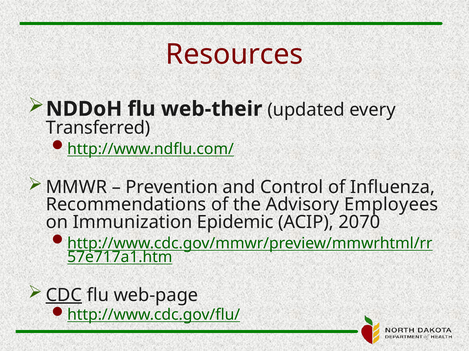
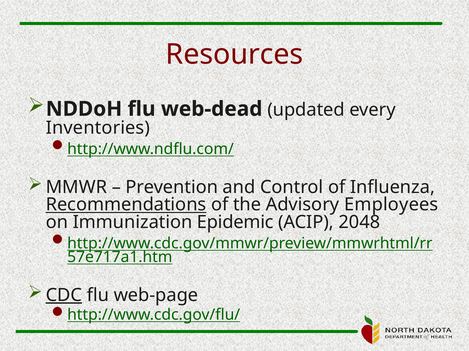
web-their: web-their -> web-dead
Transferred: Transferred -> Inventories
Recommendations underline: none -> present
2070: 2070 -> 2048
